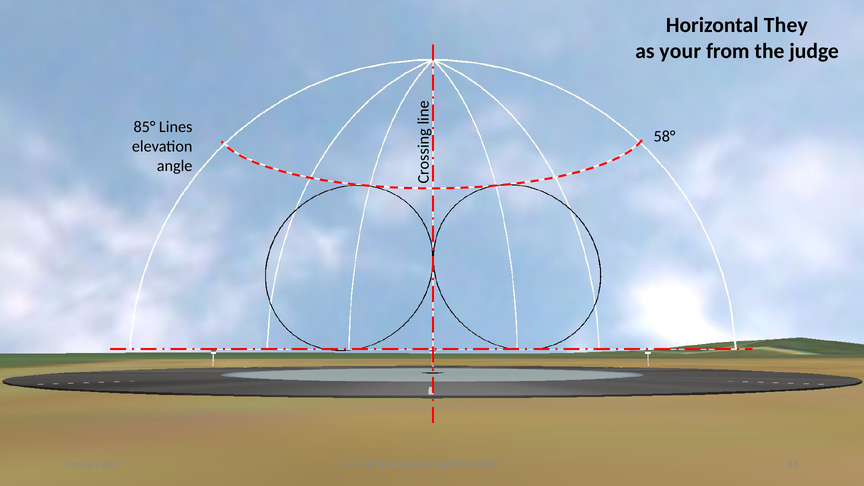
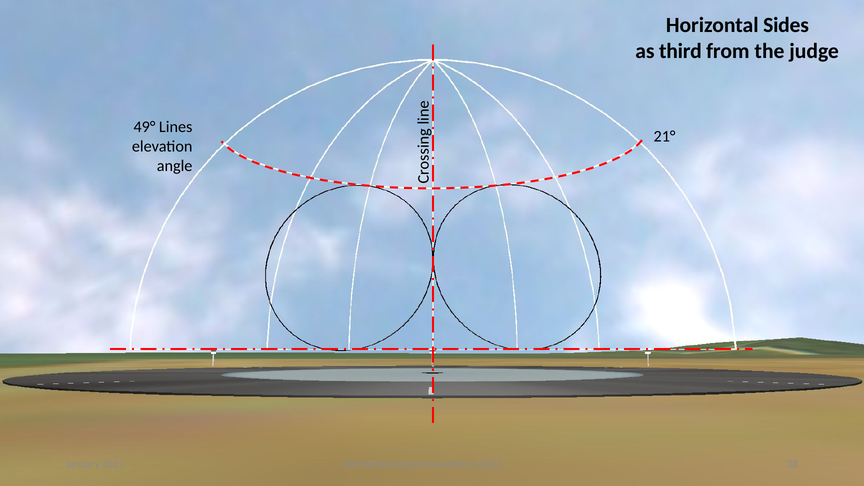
They: They -> Sides
your: your -> third
85°: 85° -> 49°
58°: 58° -> 21°
